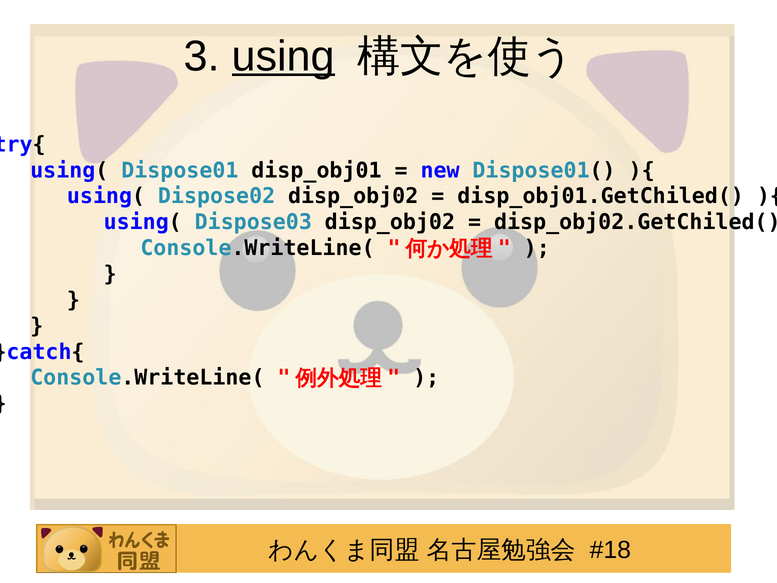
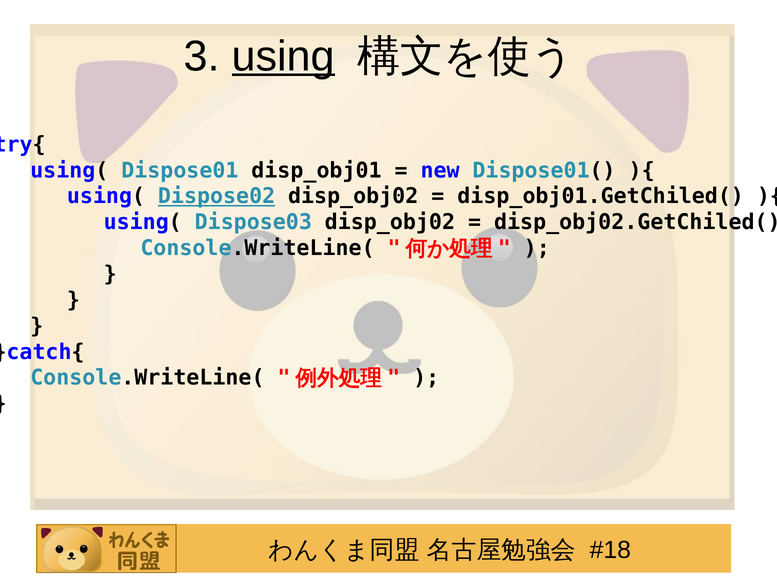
Dispose02 underline: none -> present
